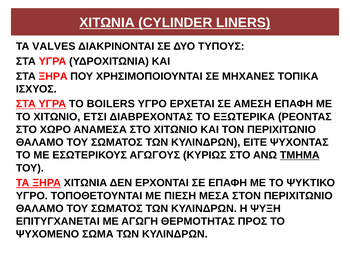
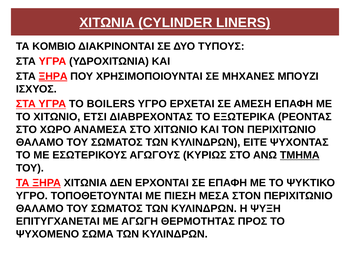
VALVES: VALVES -> ΚΟΜΒΙΟ
ΞΗΡΑ at (53, 76) underline: none -> present
ΤΟΠΙΚΑ: ΤΟΠΙΚΑ -> ΜΠΟΥΖΙ
